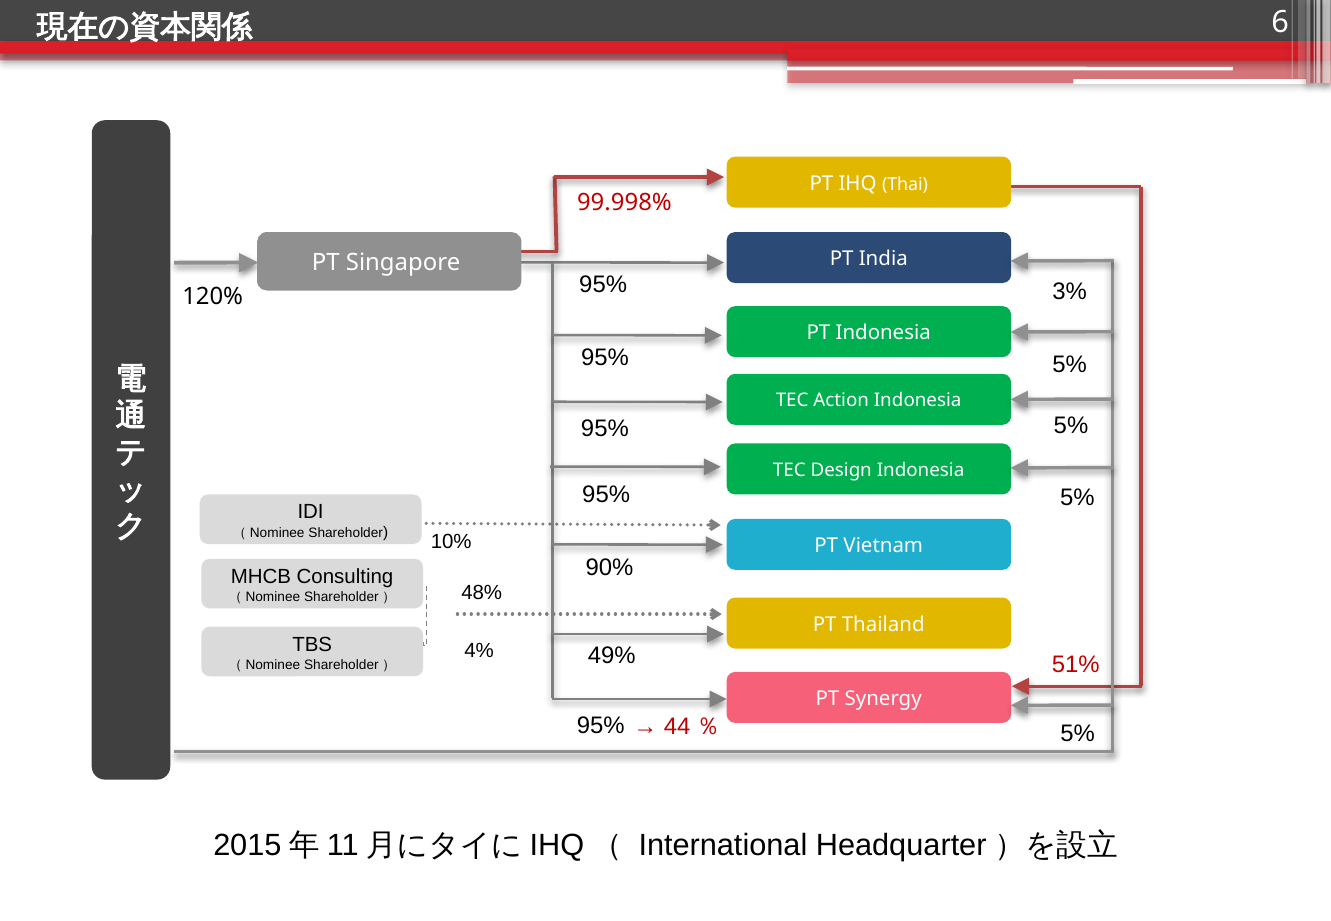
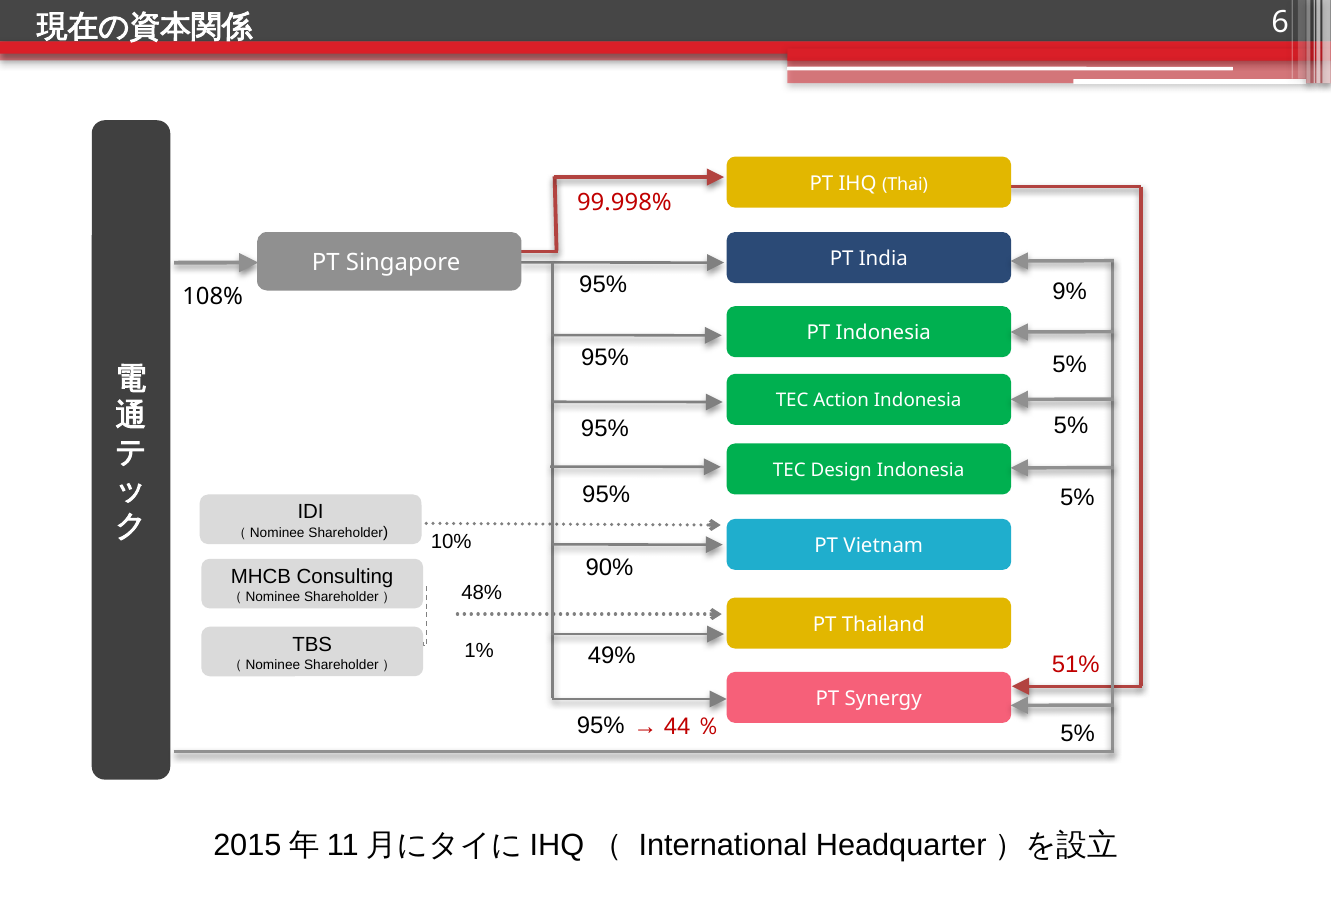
3%: 3% -> 9%
120%: 120% -> 108%
4%: 4% -> 1%
